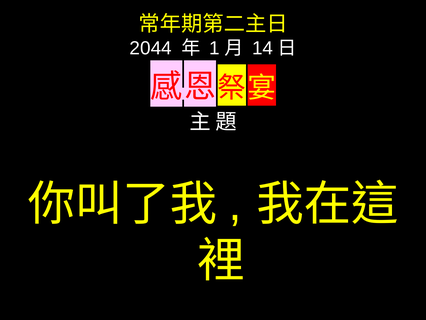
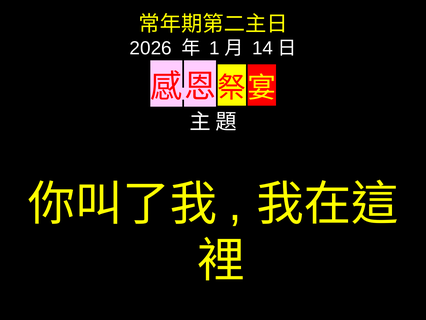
2044: 2044 -> 2026
